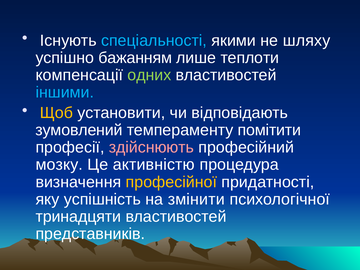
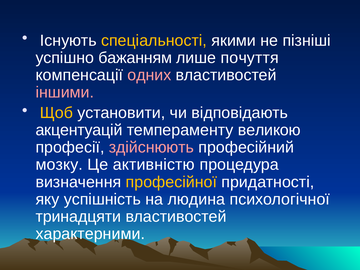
спеціальності colour: light blue -> yellow
шляху: шляху -> пізніші
теплоти: теплоти -> почуття
одних colour: light green -> pink
іншими colour: light blue -> pink
зумовлений: зумовлений -> акцентуацій
помітити: помітити -> великою
змінити: змінити -> людина
представників: представників -> характерними
